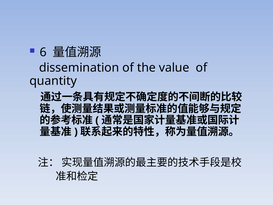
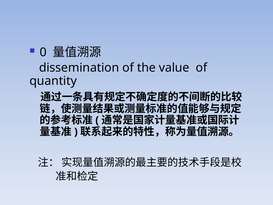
6: 6 -> 0
